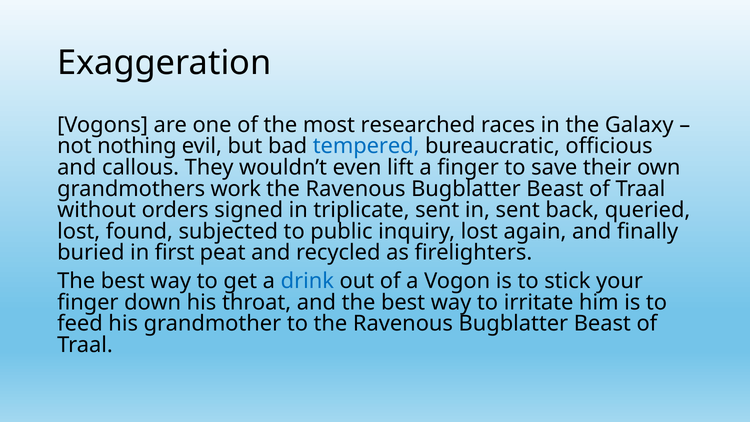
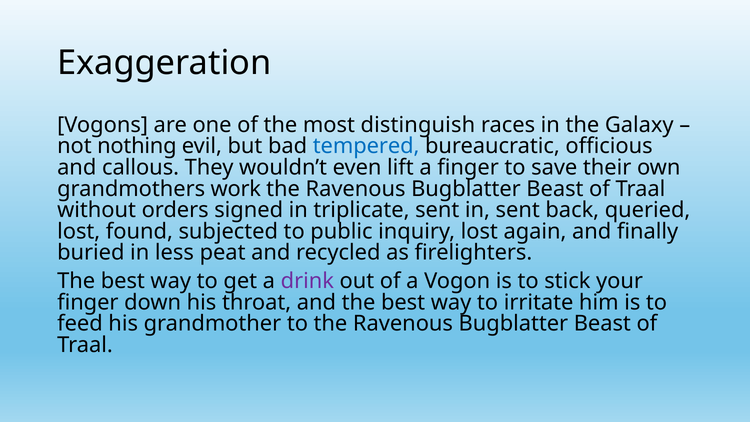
researched: researched -> distinguish
first: first -> less
drink colour: blue -> purple
